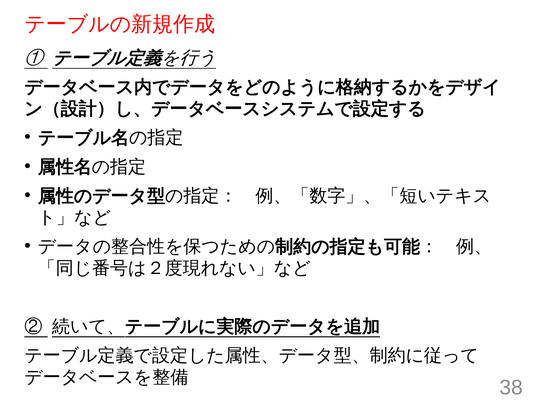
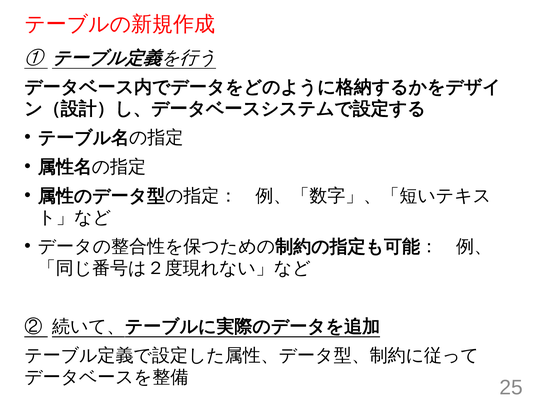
38: 38 -> 25
